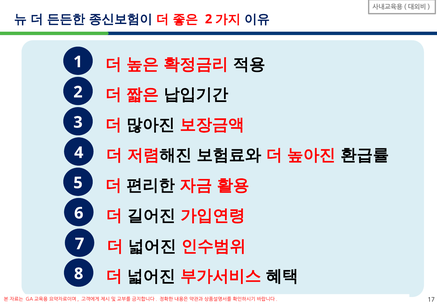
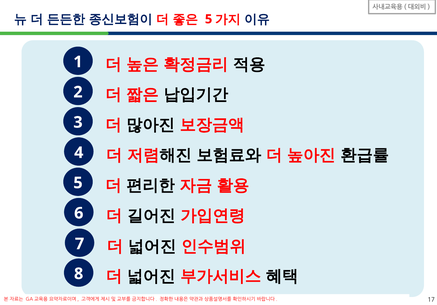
2 at (209, 19): 2 -> 5
